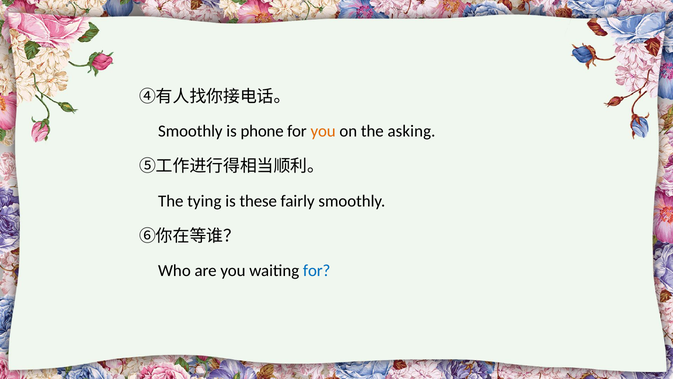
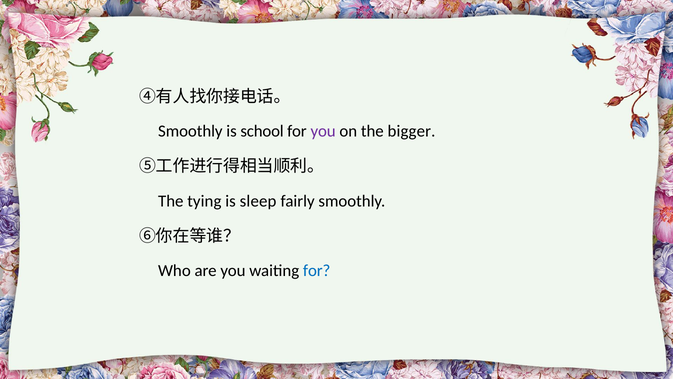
phone: phone -> school
you at (323, 131) colour: orange -> purple
asking: asking -> bigger
these: these -> sleep
